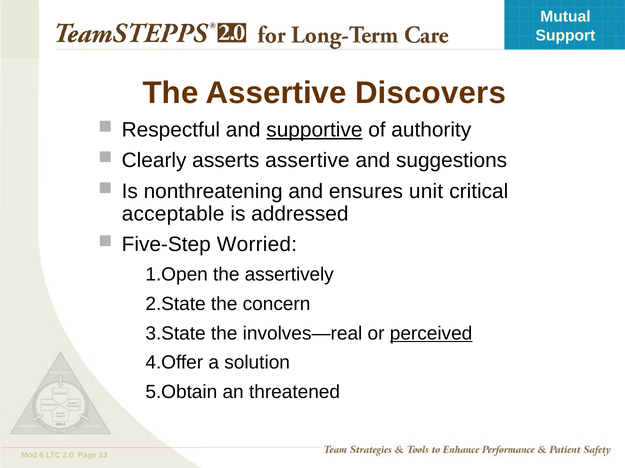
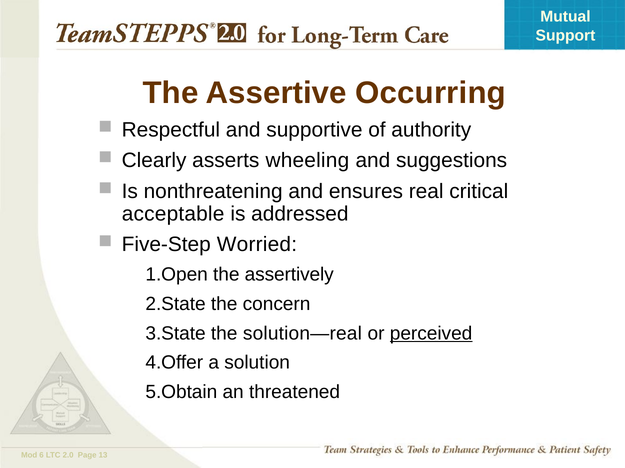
Discovers: Discovers -> Occurring
supportive underline: present -> none
asserts assertive: assertive -> wheeling
unit: unit -> real
involves—real: involves—real -> solution—real
